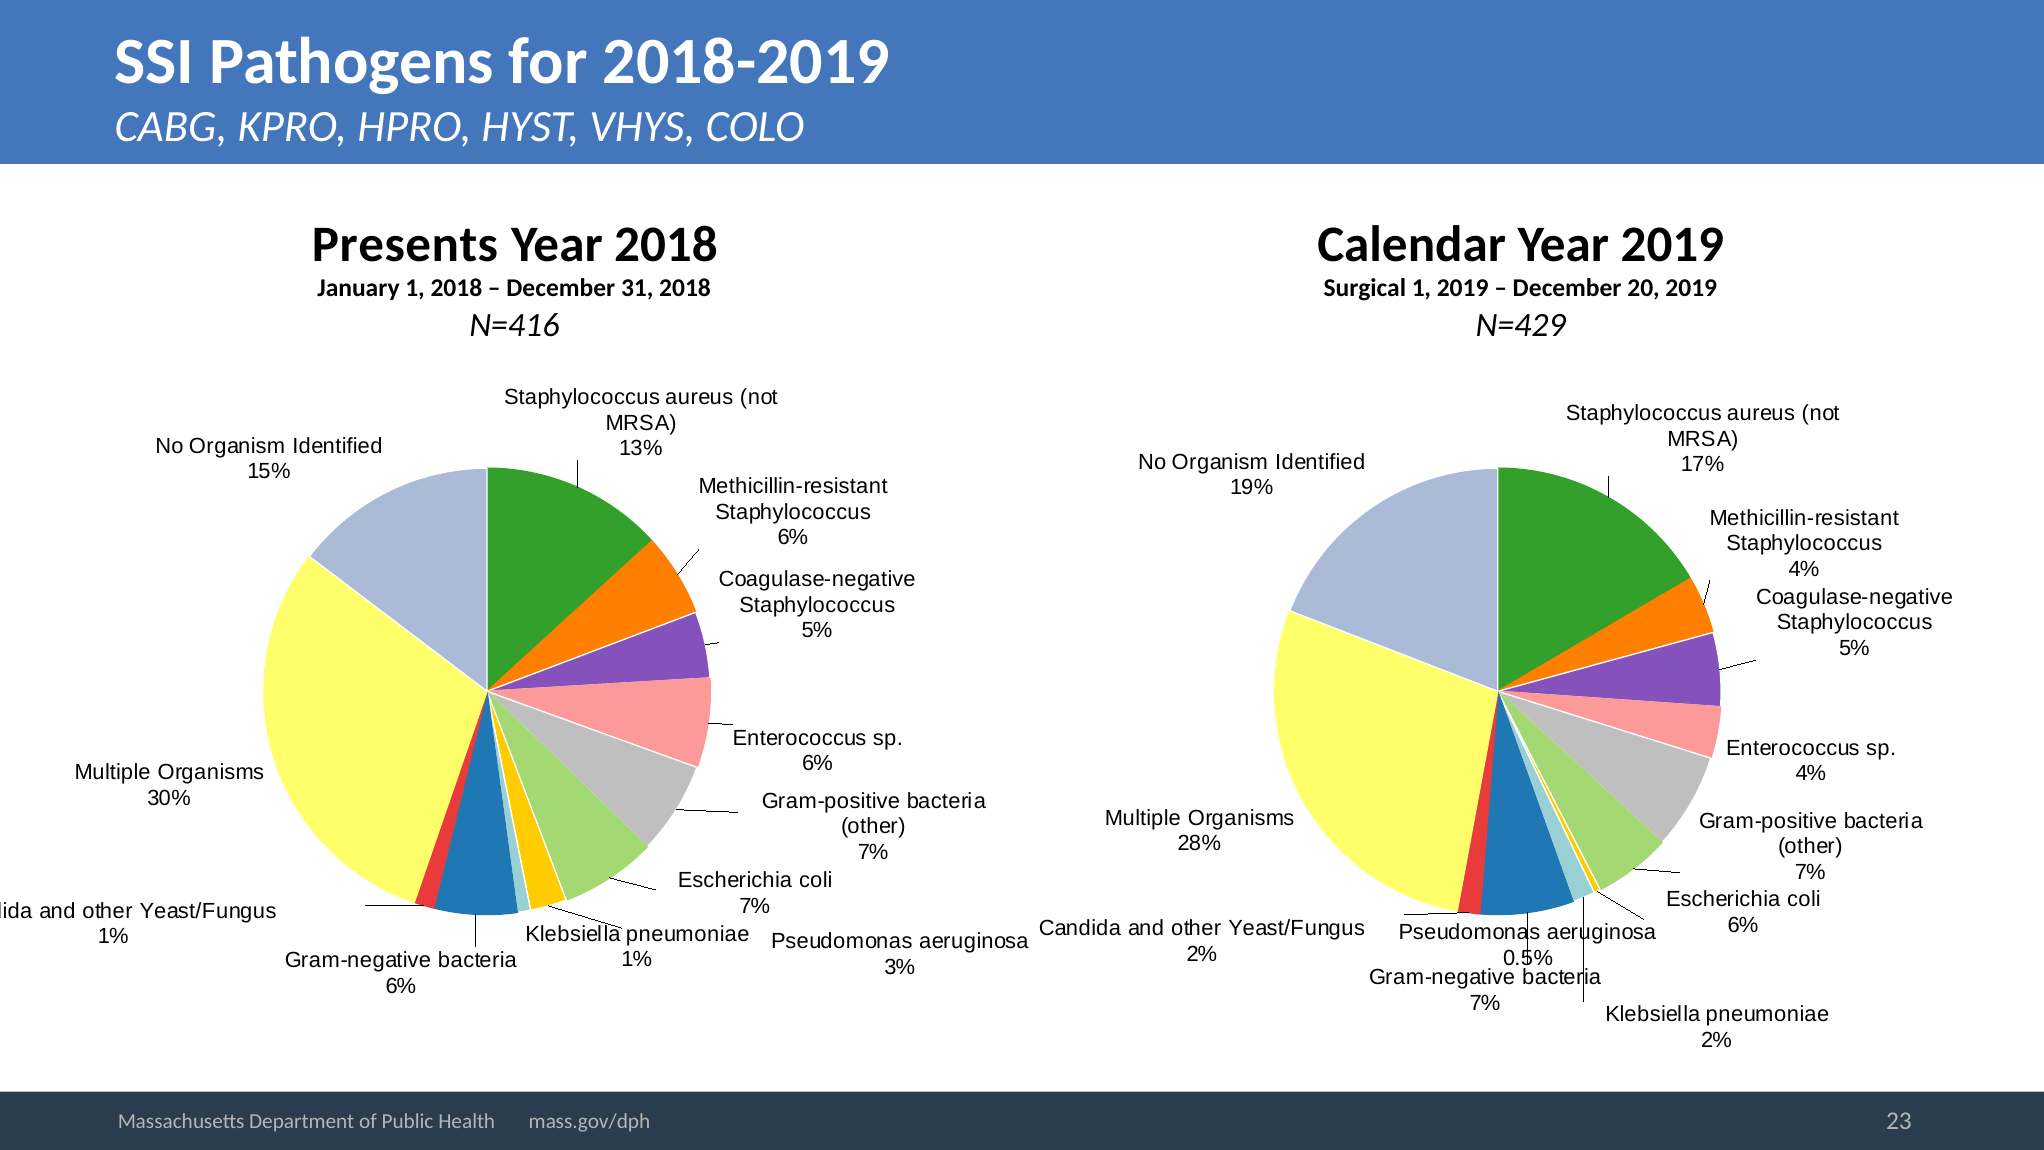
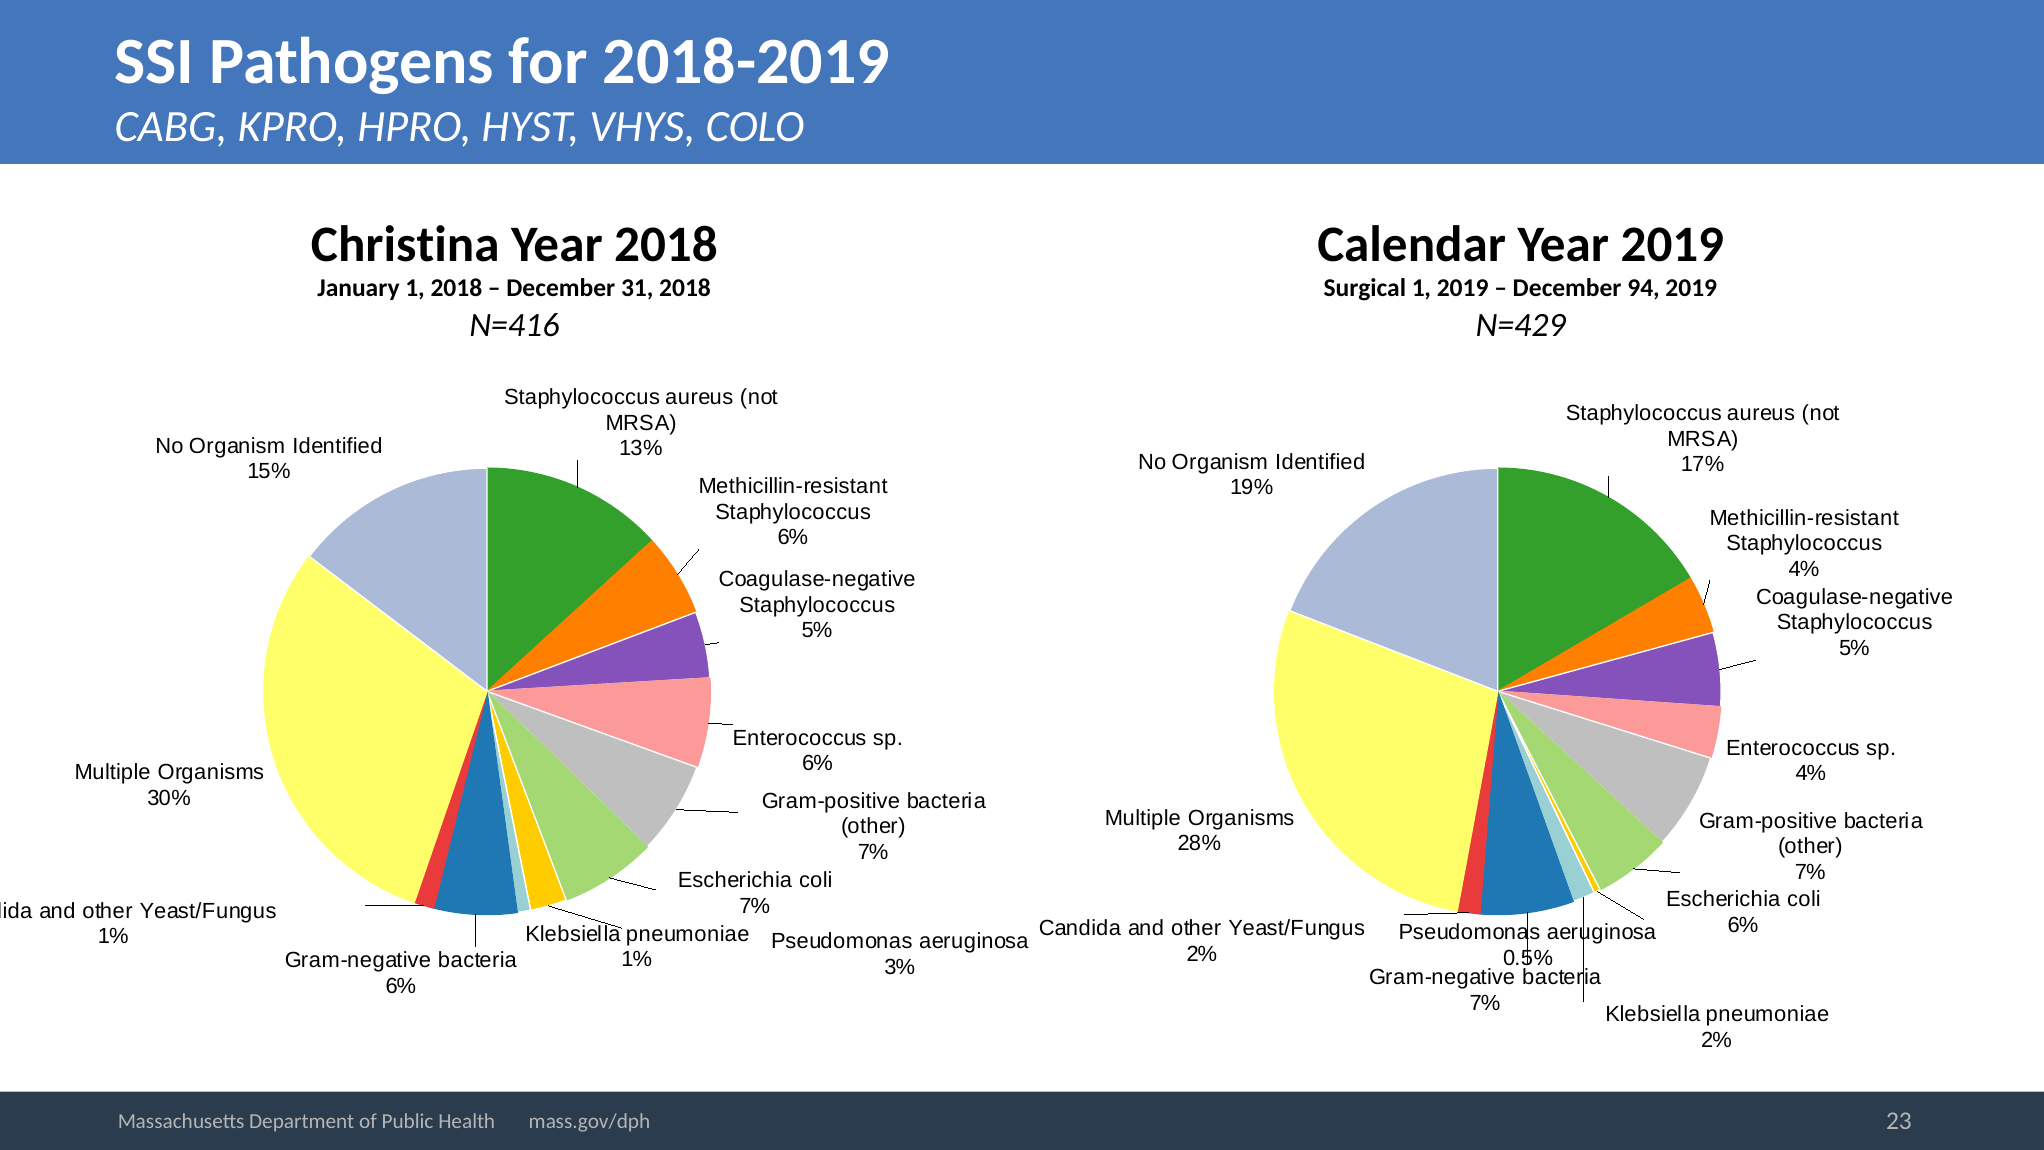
Presents: Presents -> Christina
20: 20 -> 94
